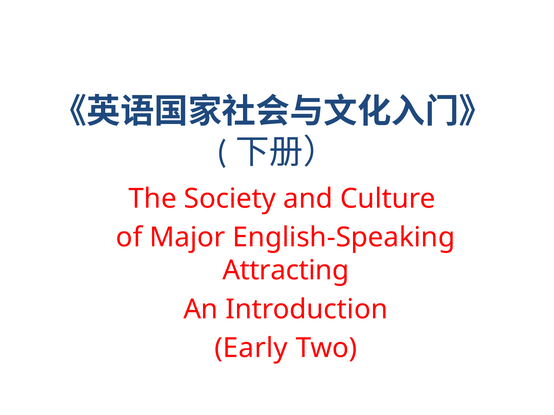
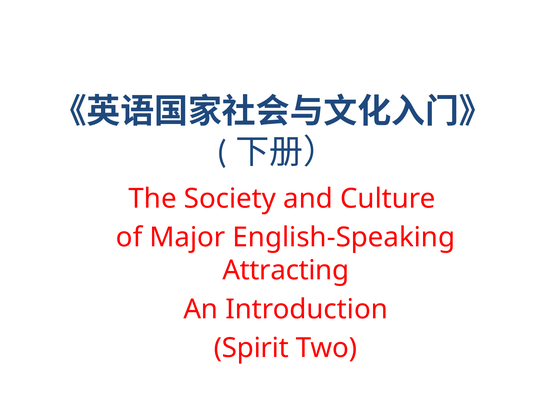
Early: Early -> Spirit
